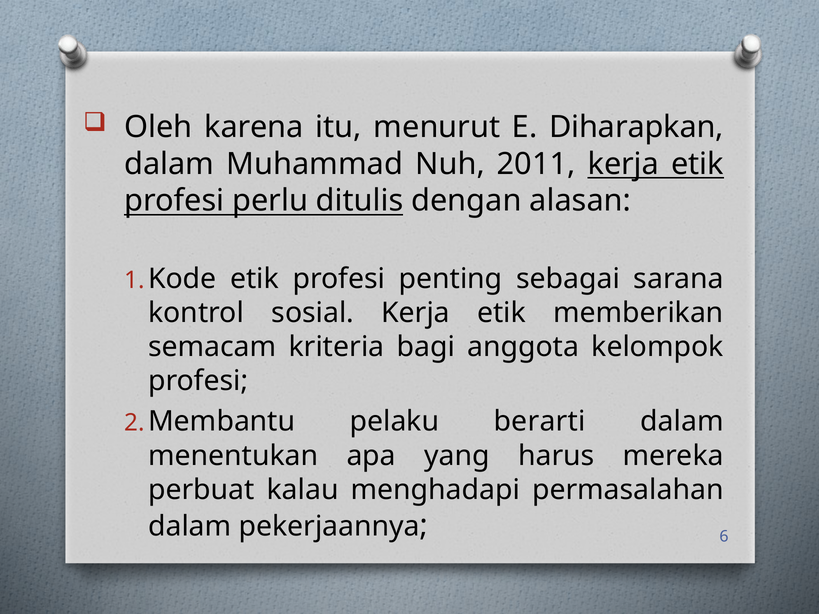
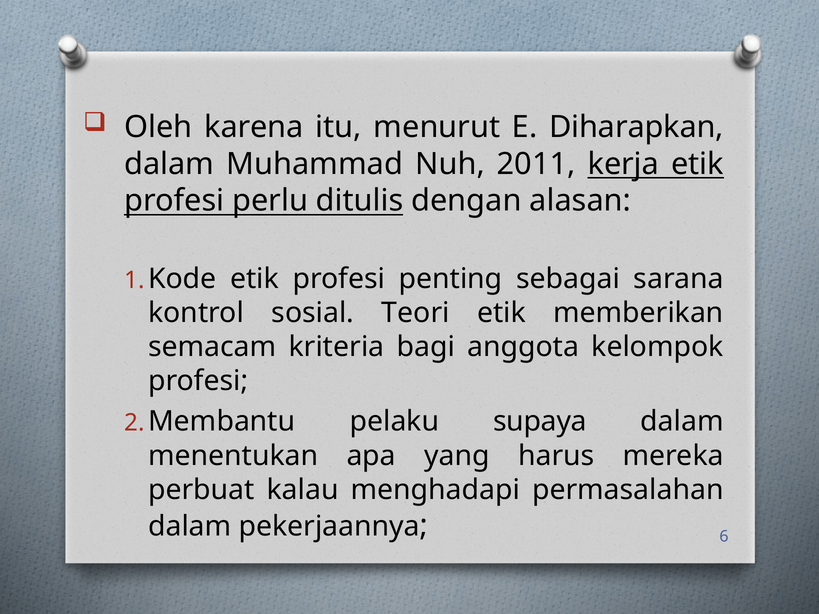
sosial Kerja: Kerja -> Teori
berarti: berarti -> supaya
